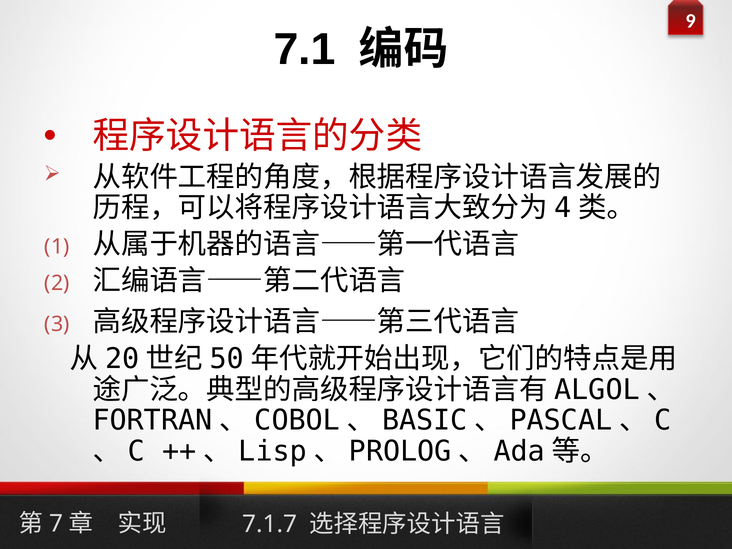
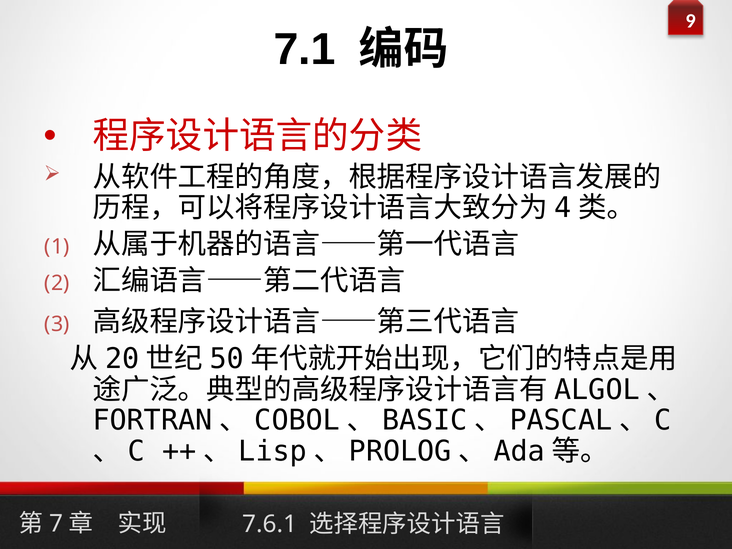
7.1.7: 7.1.7 -> 7.6.1
